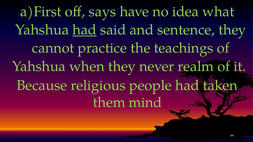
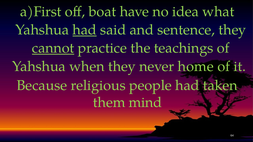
says: says -> boat
cannot underline: none -> present
realm: realm -> home
